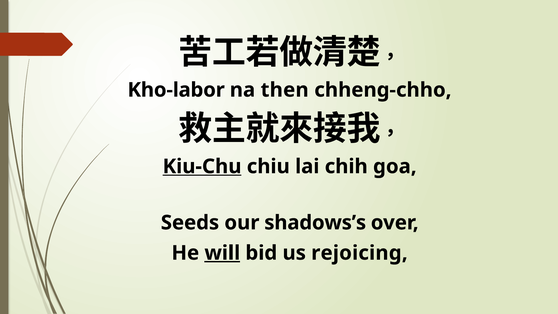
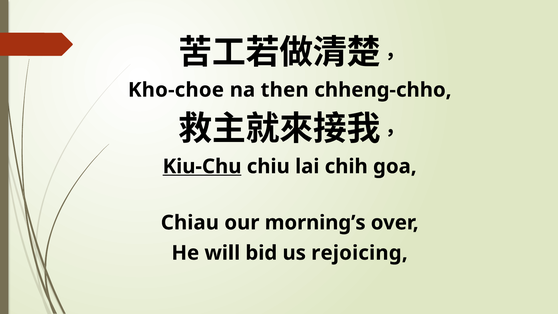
Kho-labor: Kho-labor -> Kho-choe
Seeds: Seeds -> Chiau
shadows’s: shadows’s -> morning’s
will underline: present -> none
